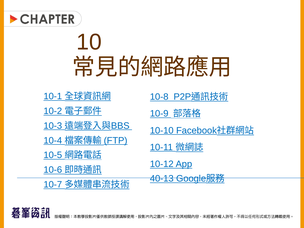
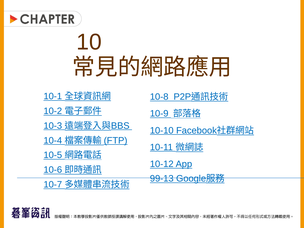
40-13: 40-13 -> 99-13
